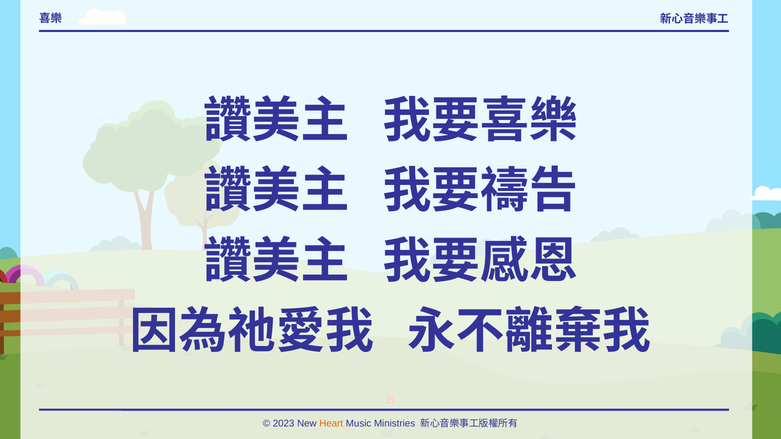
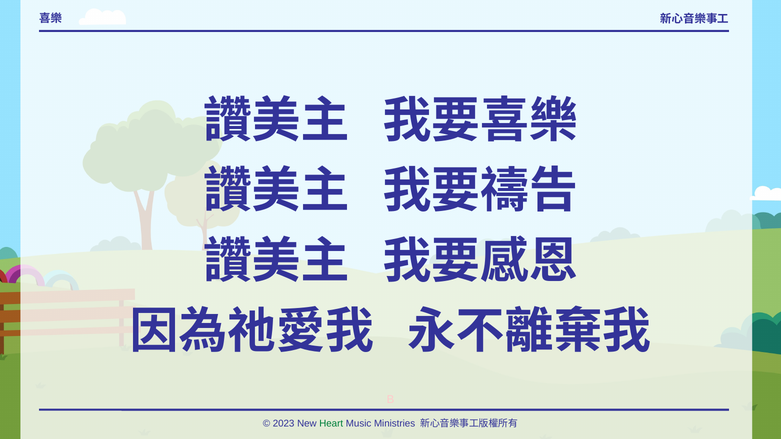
Heart colour: orange -> green
